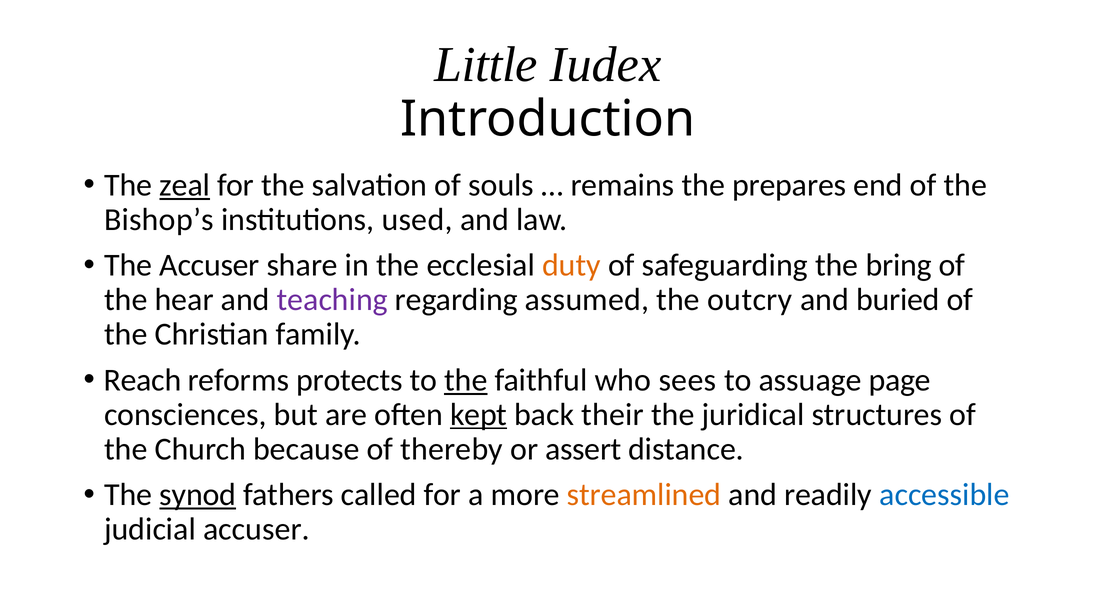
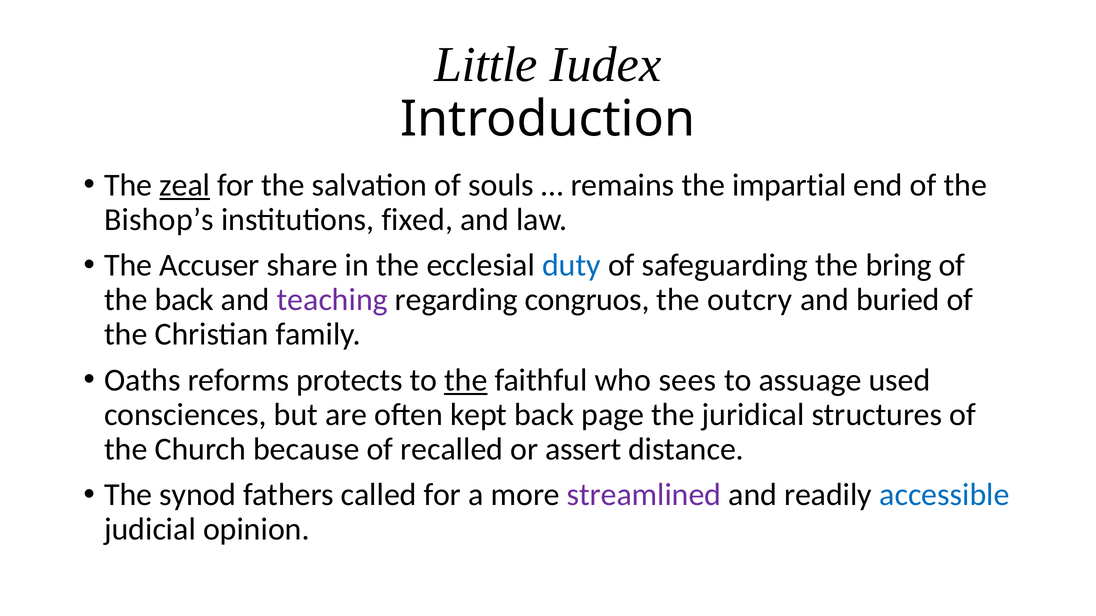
prepares: prepares -> impartial
used: used -> fixed
duty colour: orange -> blue
the hear: hear -> back
assumed: assumed -> congruos
Reach: Reach -> Oaths
page: page -> used
kept underline: present -> none
their: their -> page
thereby: thereby -> recalled
synod underline: present -> none
streamlined colour: orange -> purple
judicial accuser: accuser -> opinion
